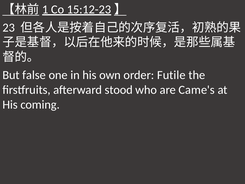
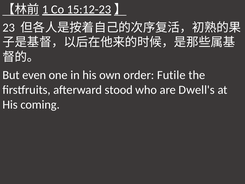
false: false -> even
Came's: Came's -> Dwell's
